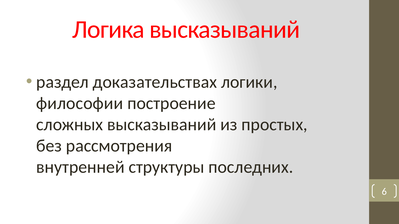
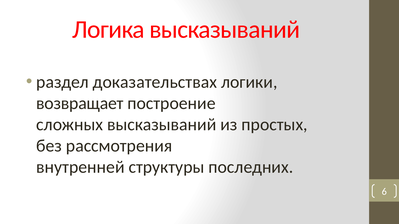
философии: философии -> возвращает
